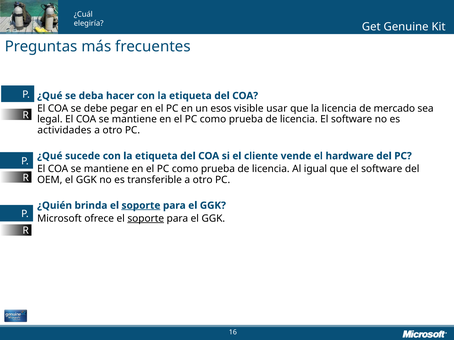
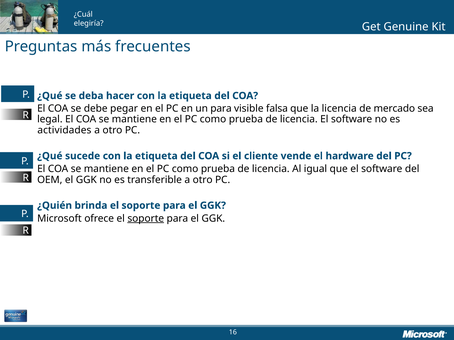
un esos: esos -> para
usar: usar -> falsa
soporte at (141, 206) underline: present -> none
